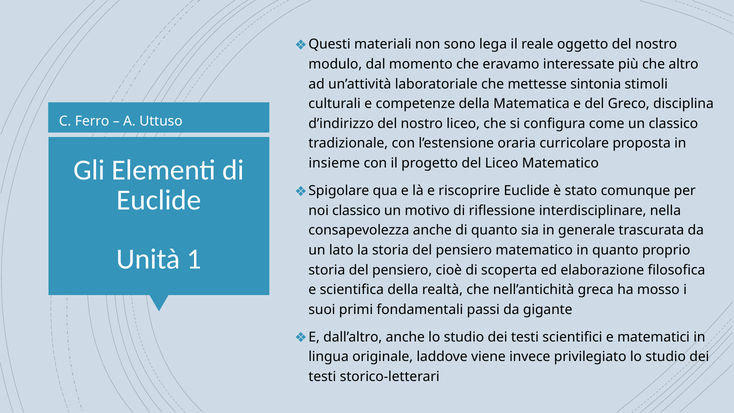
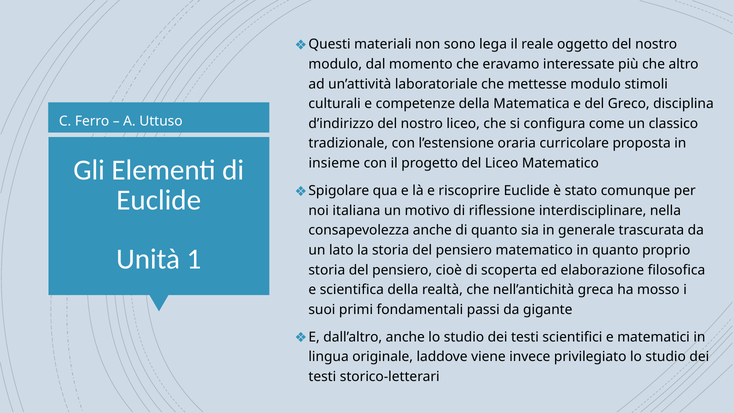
mettesse sintonia: sintonia -> modulo
noi classico: classico -> italiana
